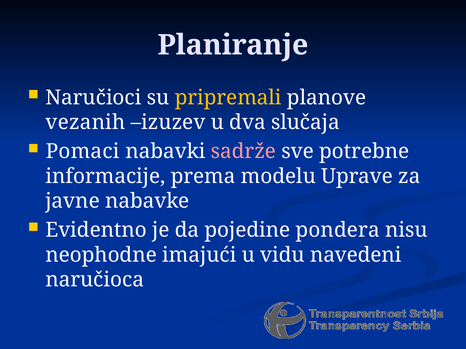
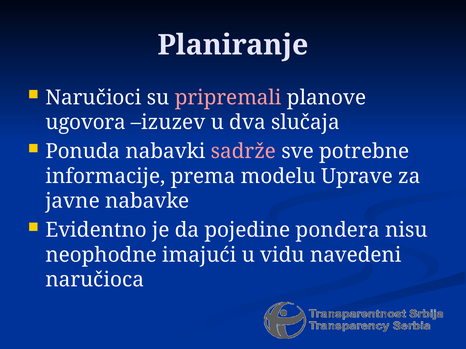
pripremali colour: yellow -> pink
vezanih: vezanih -> ugovora
Pomaci: Pomaci -> Ponuda
